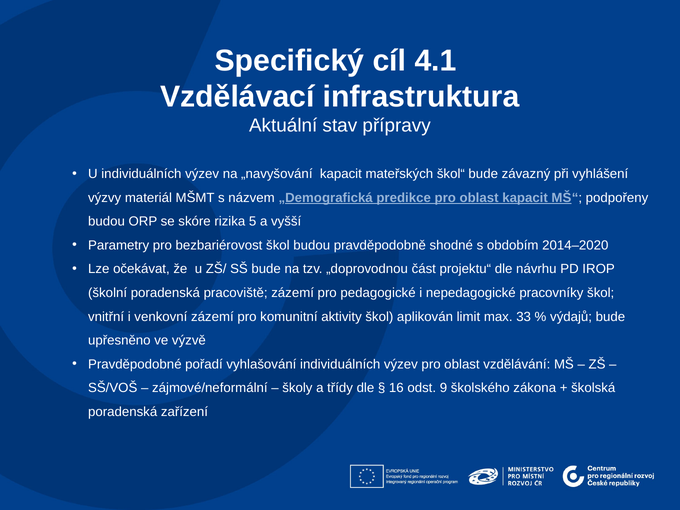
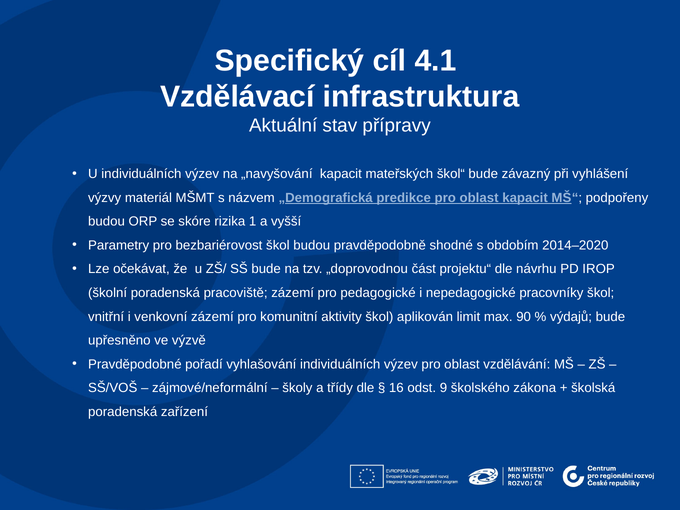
5: 5 -> 1
33: 33 -> 90
